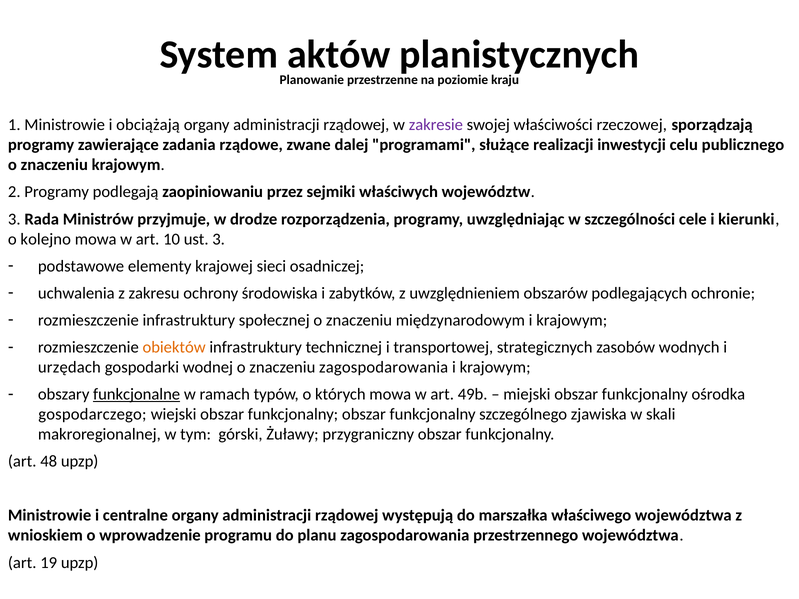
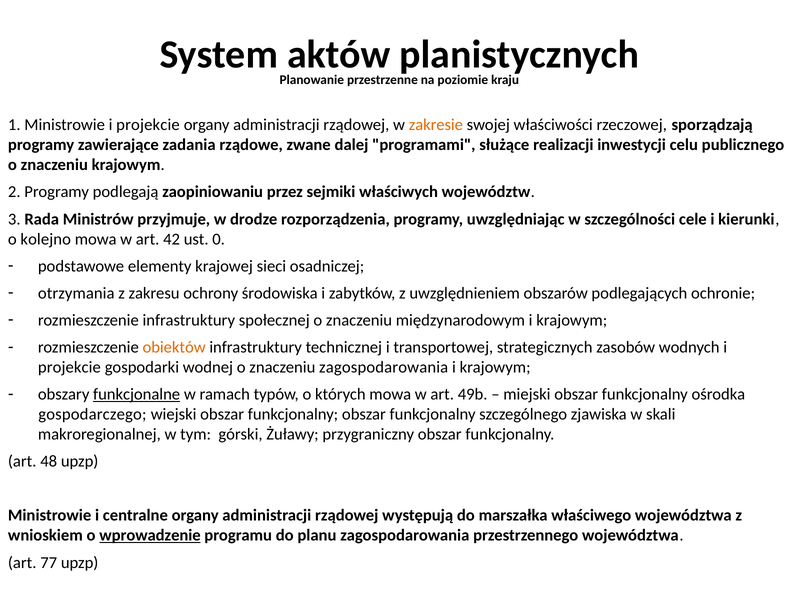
Ministrowie i obciążają: obciążają -> projekcie
zakresie colour: purple -> orange
10: 10 -> 42
ust 3: 3 -> 0
uchwalenia: uchwalenia -> otrzymania
urzędach at (69, 367): urzędach -> projekcie
wprowadzenie underline: none -> present
19: 19 -> 77
